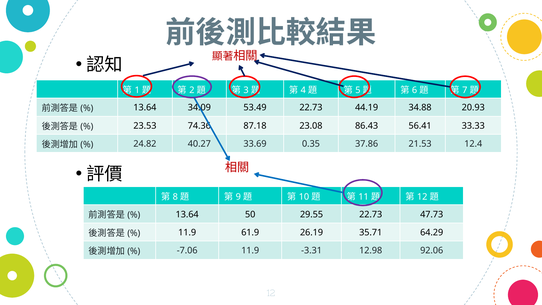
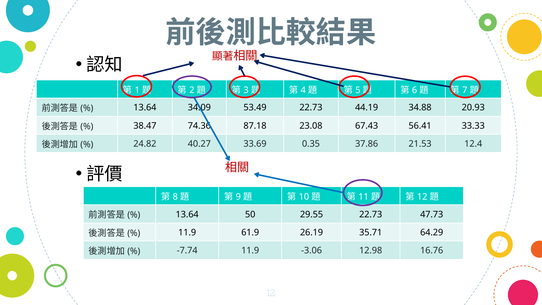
23.53: 23.53 -> 38.47
86.43: 86.43 -> 67.43
-7.06: -7.06 -> -7.74
-3.31: -3.31 -> -3.06
92.06: 92.06 -> 16.76
